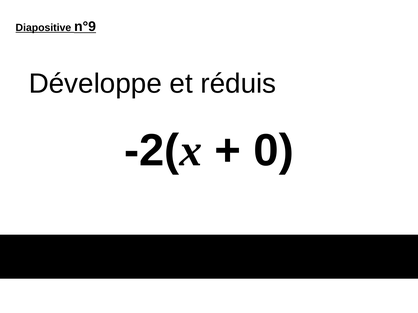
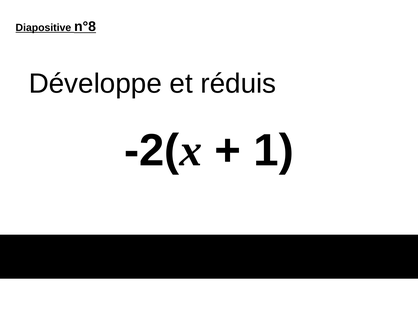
n°9: n°9 -> n°8
0: 0 -> 1
